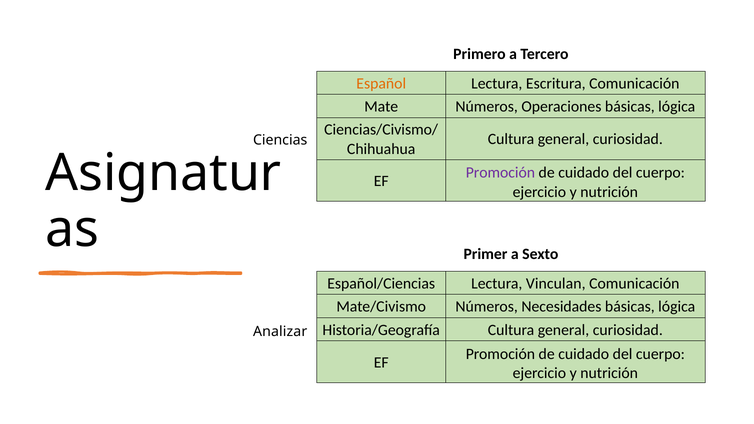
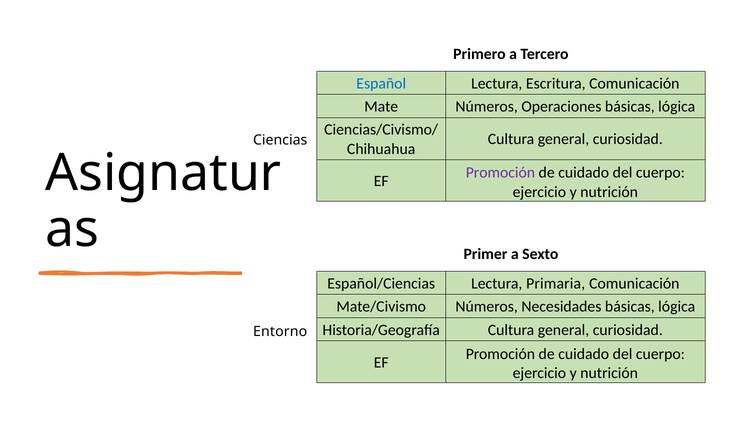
Español colour: orange -> blue
Vinculan: Vinculan -> Primaria
Analizar: Analizar -> Entorno
